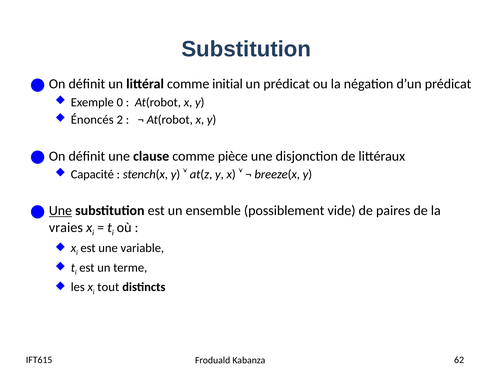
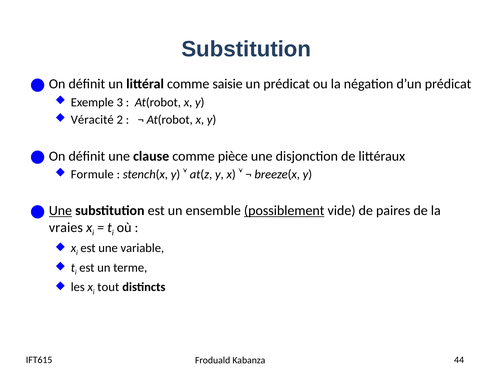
initial: initial -> saisie
0: 0 -> 3
Énoncés: Énoncés -> Véracité
Capacité: Capacité -> Formule
possiblement underline: none -> present
62: 62 -> 44
